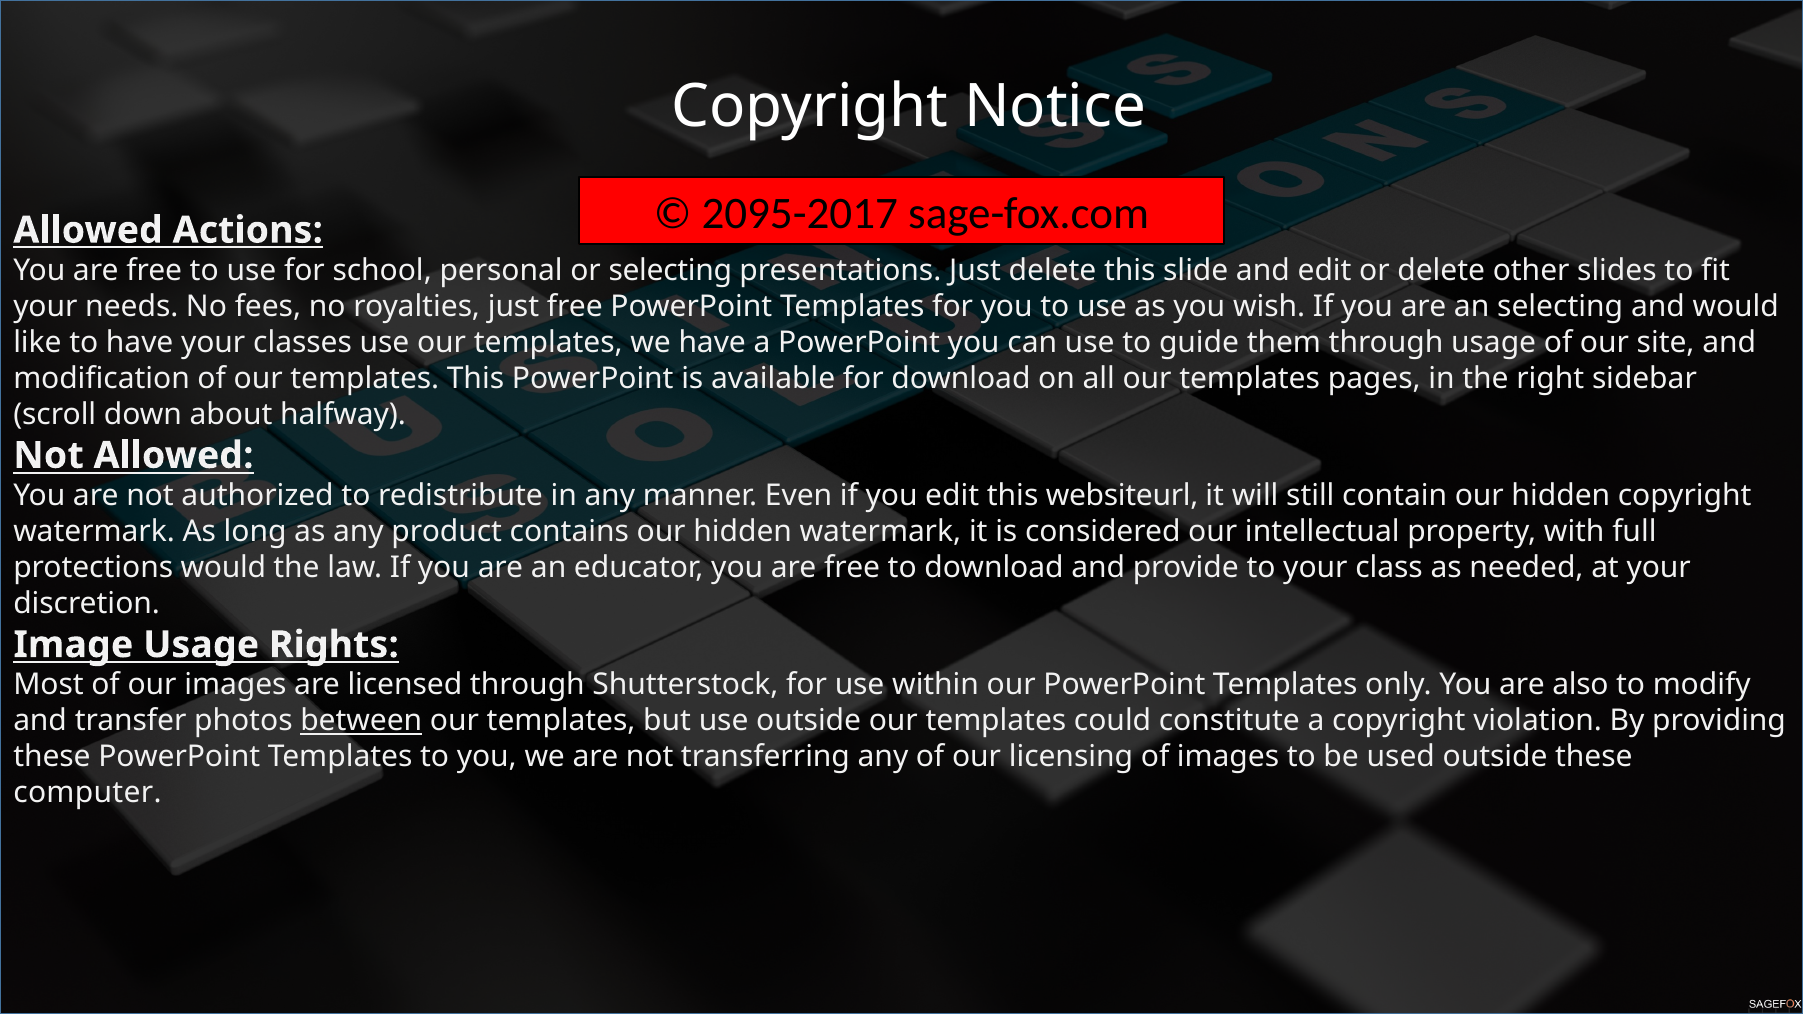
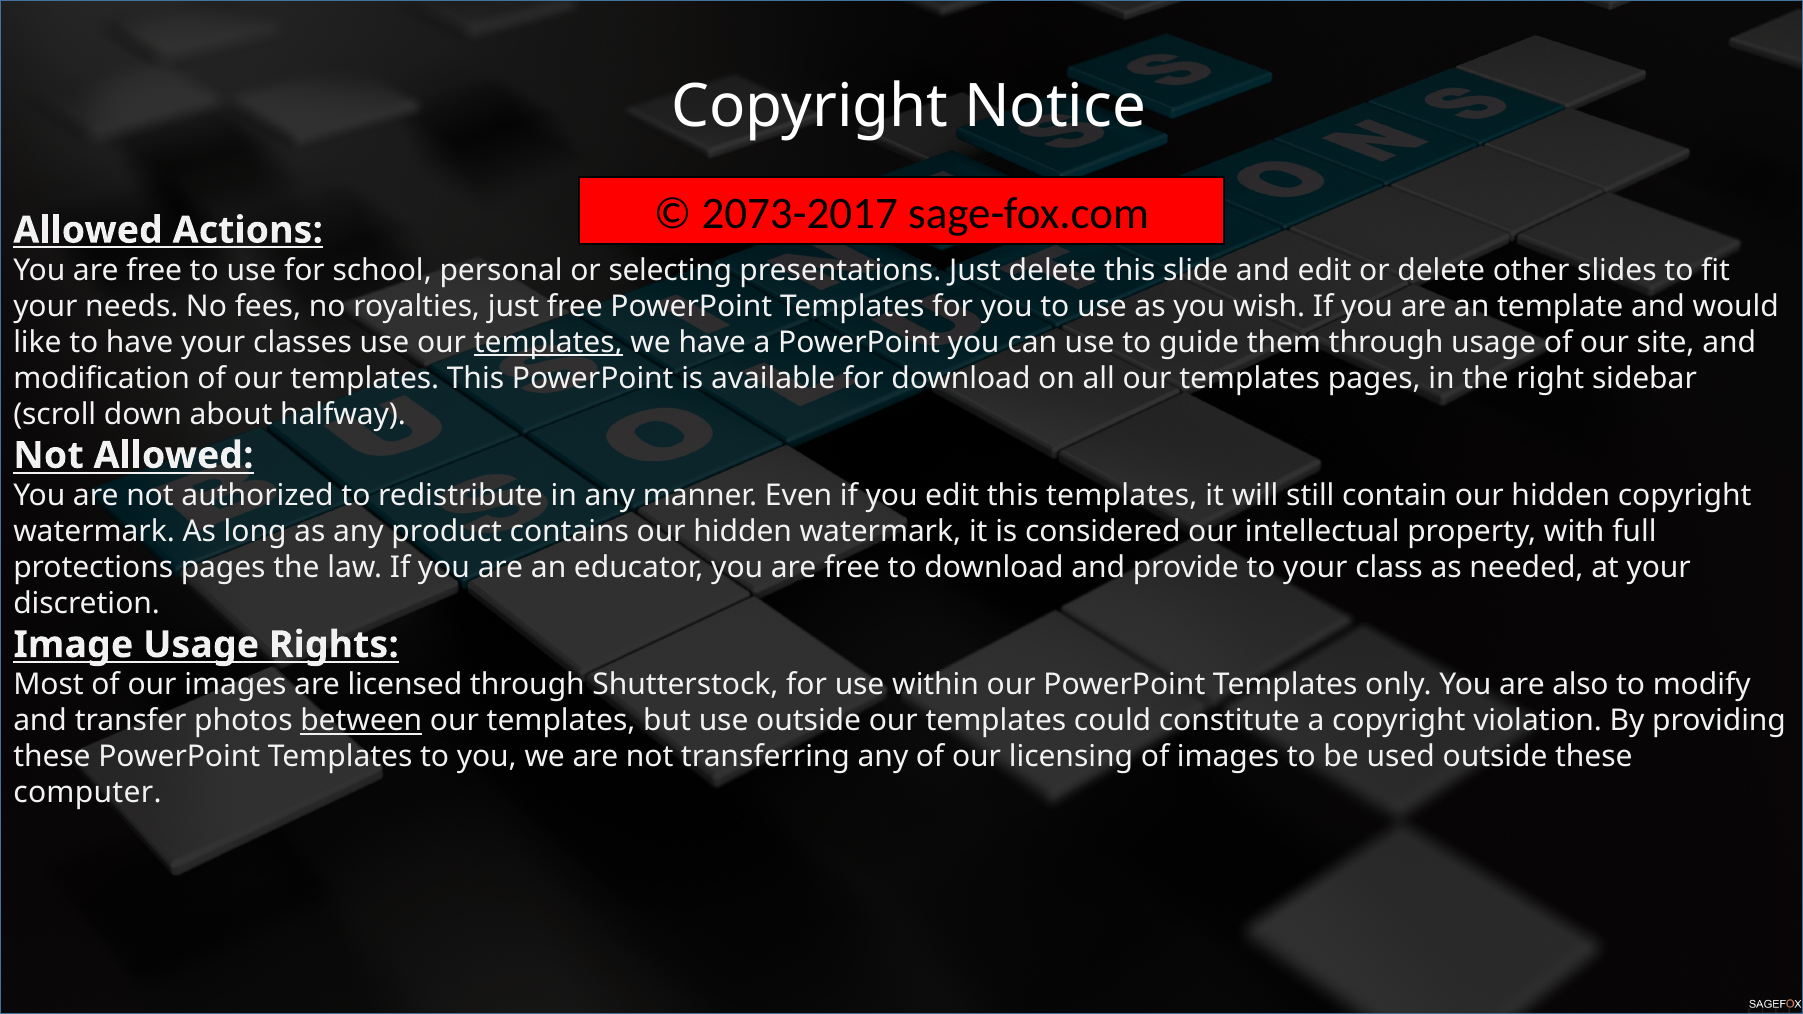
2095-2017: 2095-2017 -> 2073-2017
an selecting: selecting -> template
templates at (548, 342) underline: none -> present
this websiteurl: websiteurl -> templates
protections would: would -> pages
